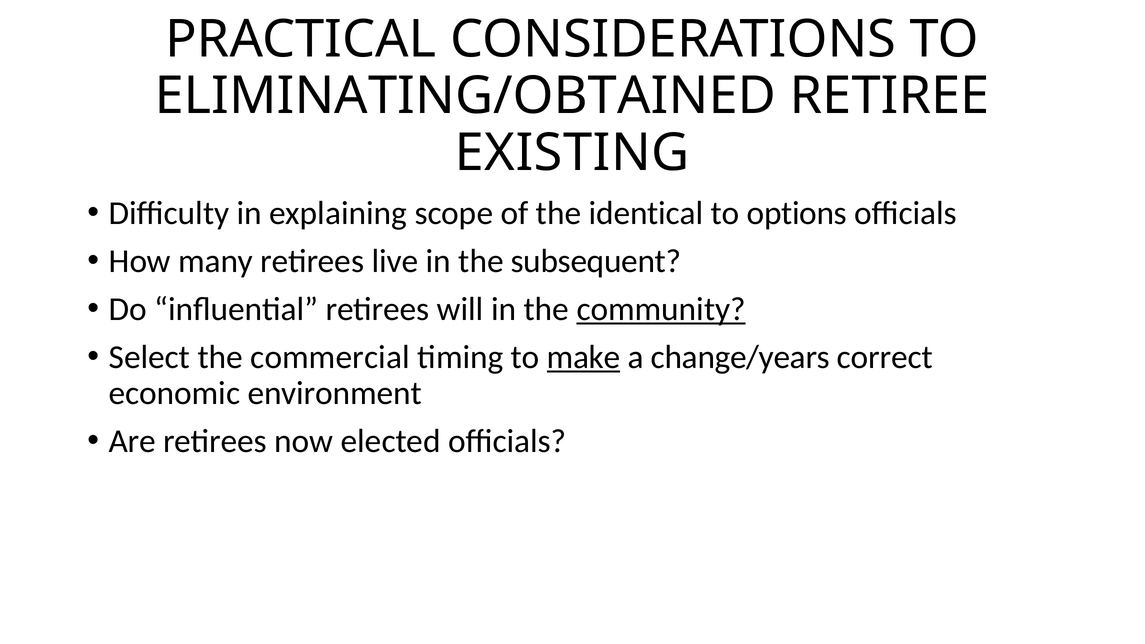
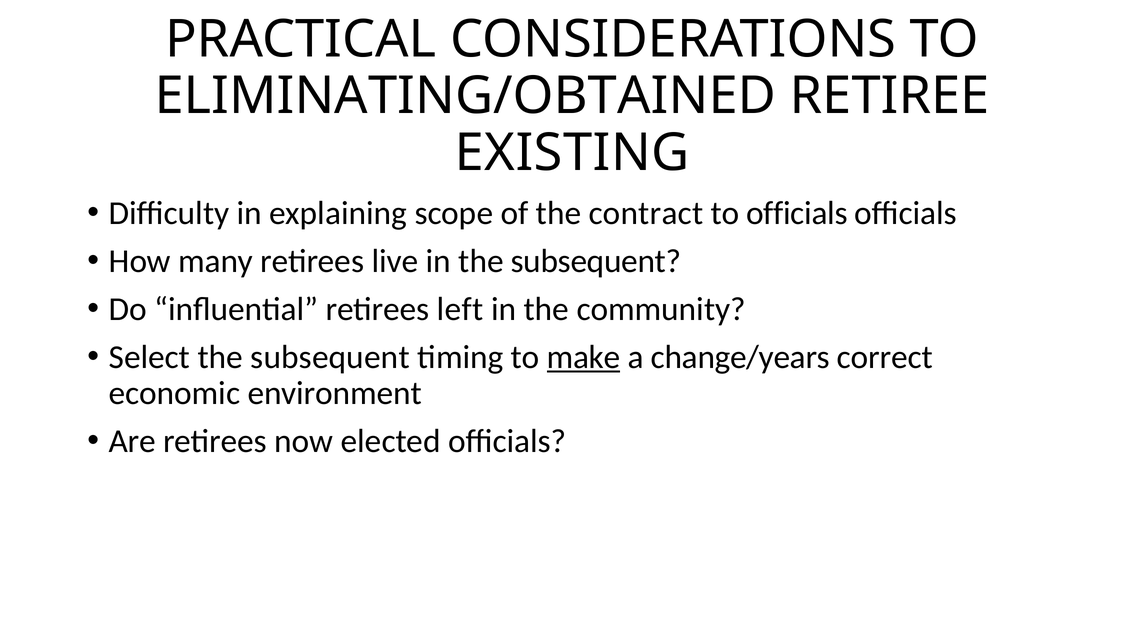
identical: identical -> contract
to options: options -> officials
will: will -> left
community underline: present -> none
Select the commercial: commercial -> subsequent
